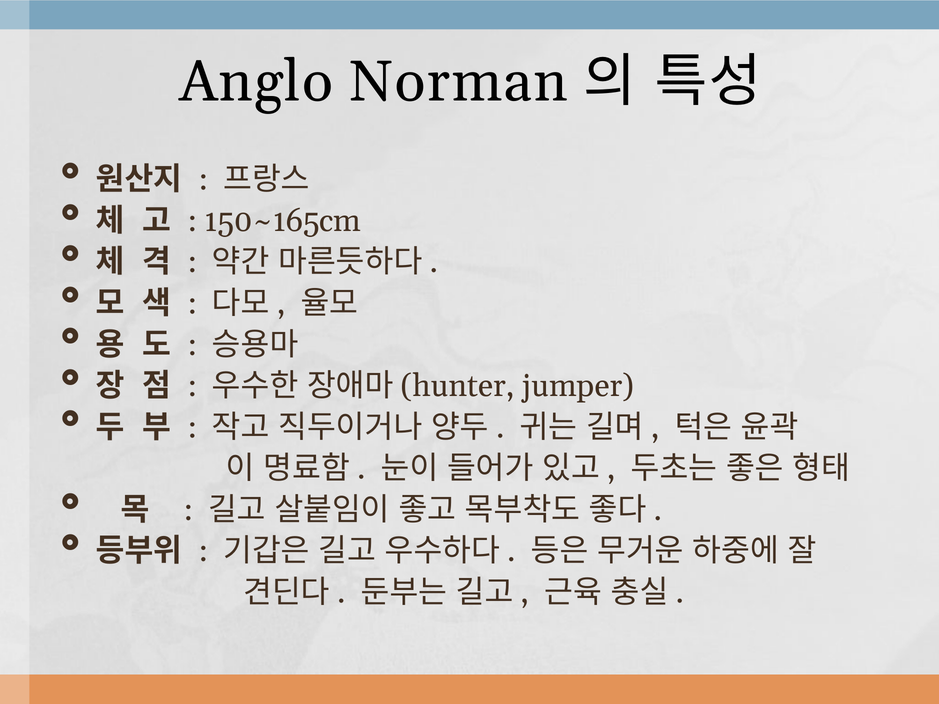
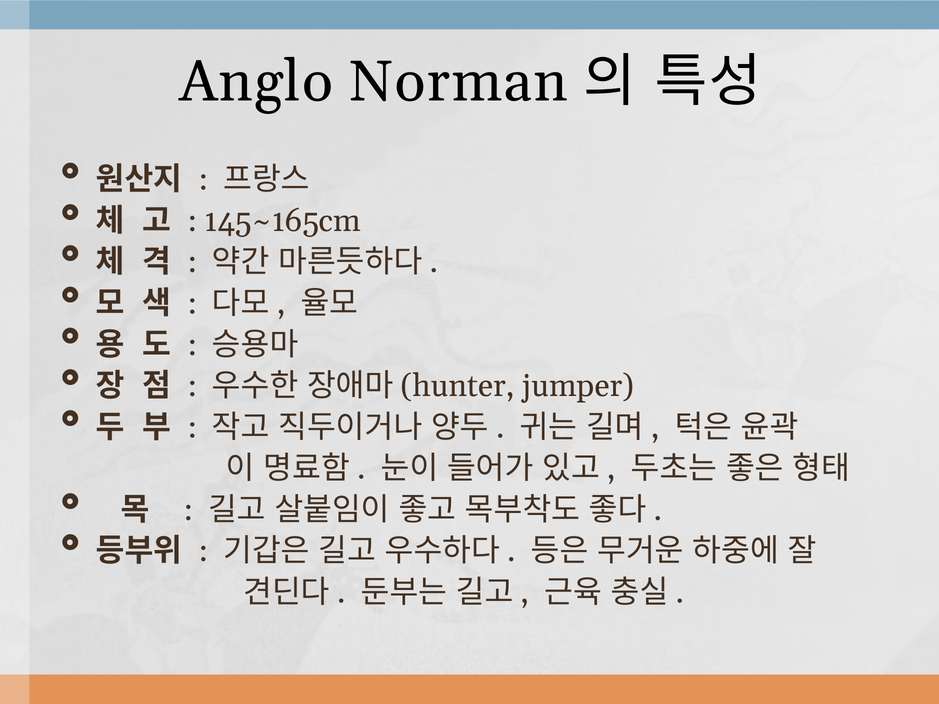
150~165cm: 150~165cm -> 145~165cm
